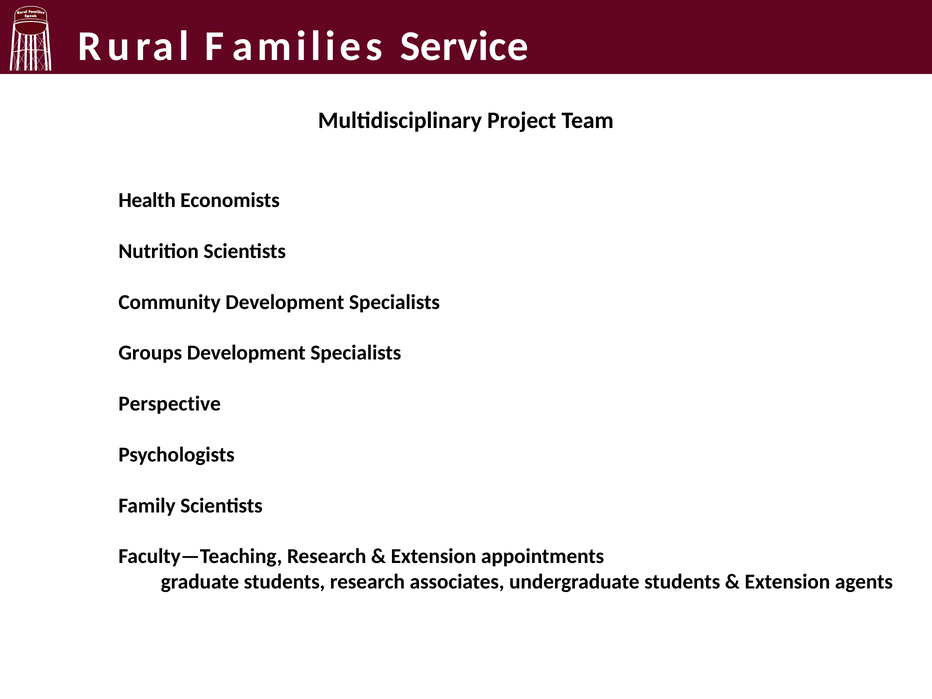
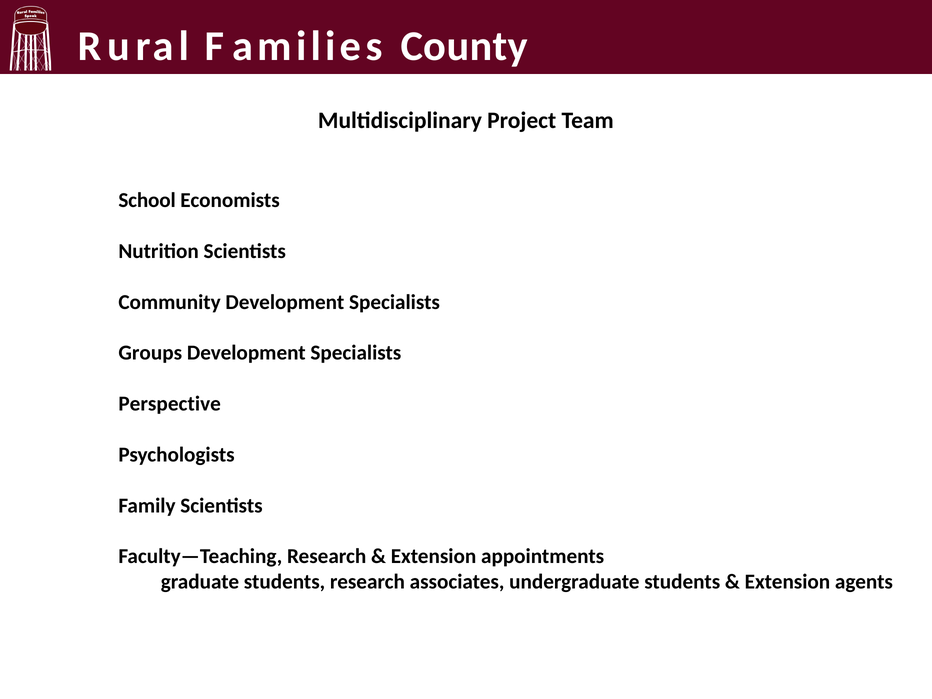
Service: Service -> County
Health: Health -> School
